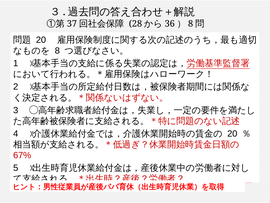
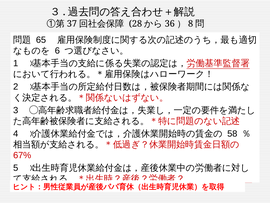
20 at (41, 40): 20 -> 65
8 at (57, 51): 8 -> 6
20 at (232, 133): 20 -> 58
